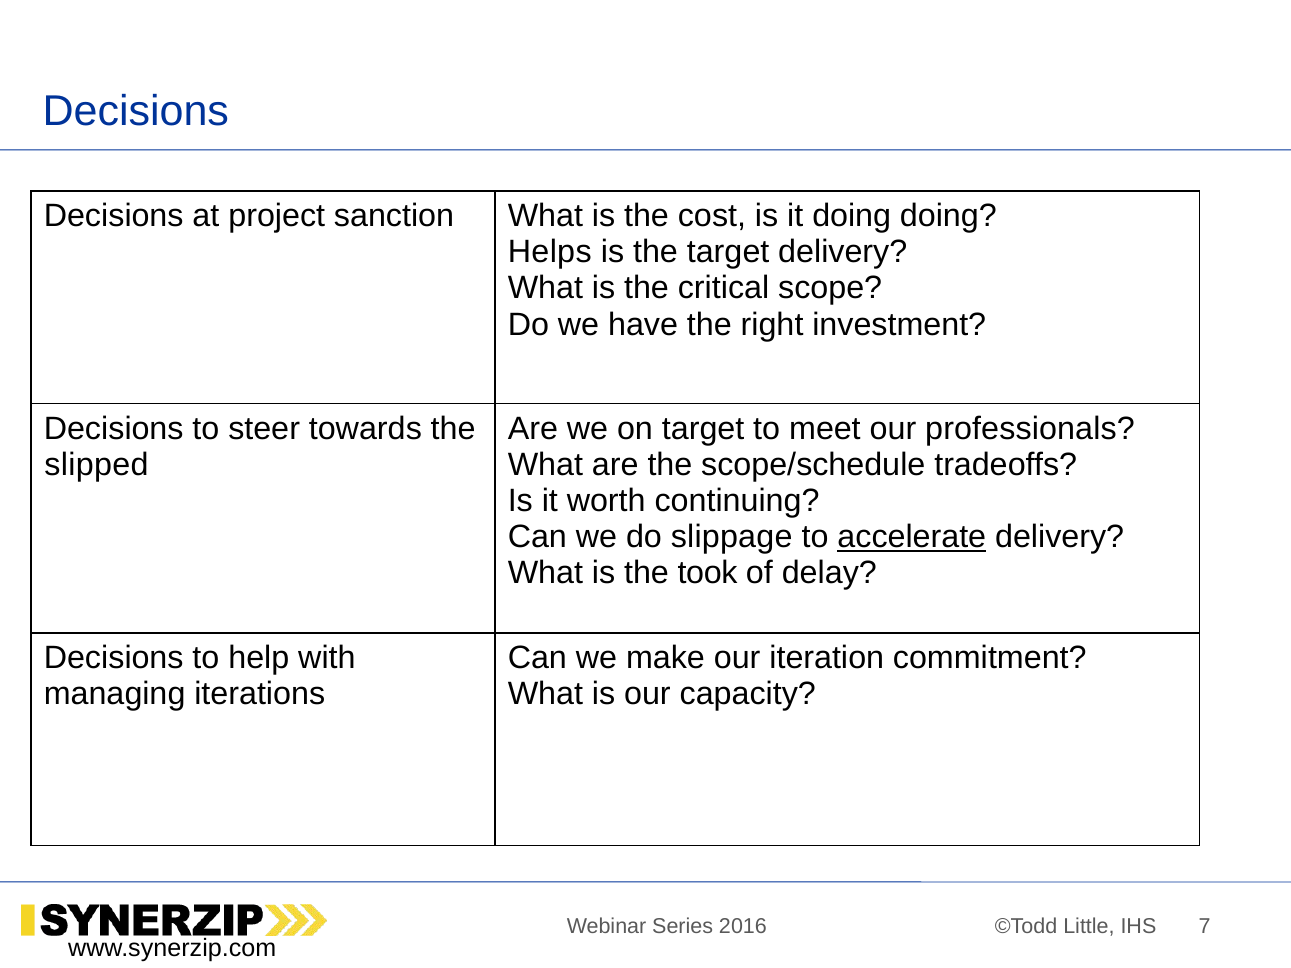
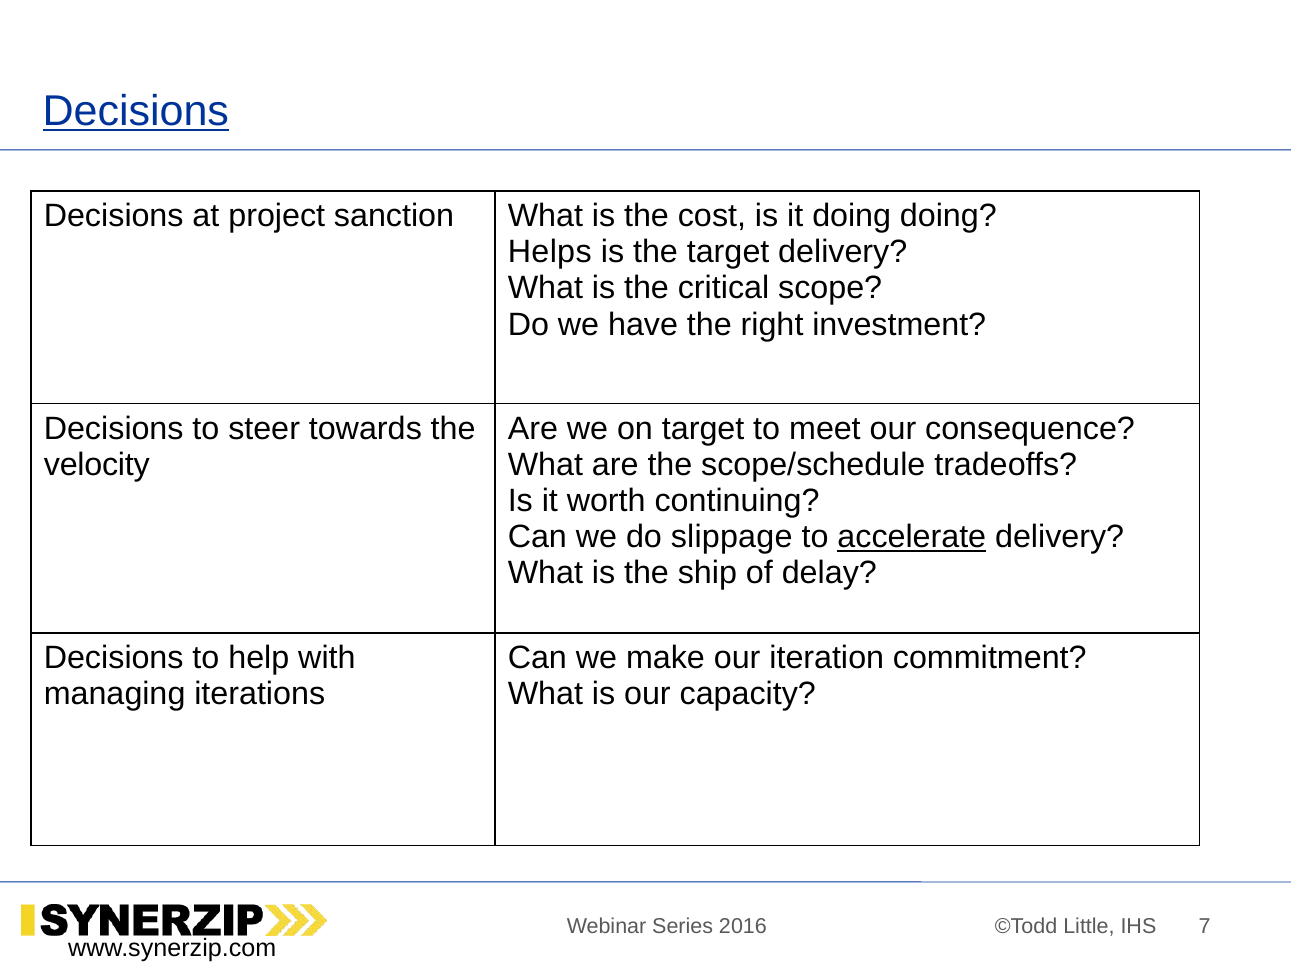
Decisions at (136, 111) underline: none -> present
professionals: professionals -> consequence
slipped: slipped -> velocity
took: took -> ship
